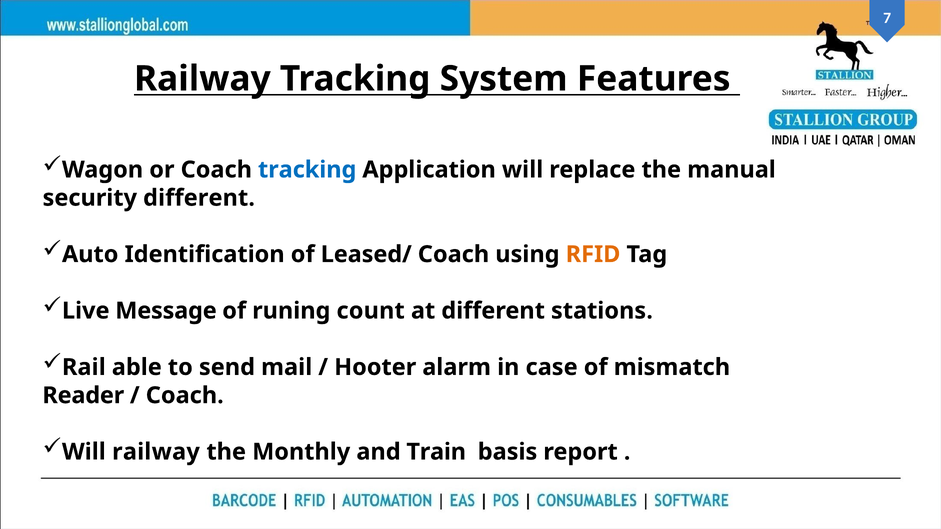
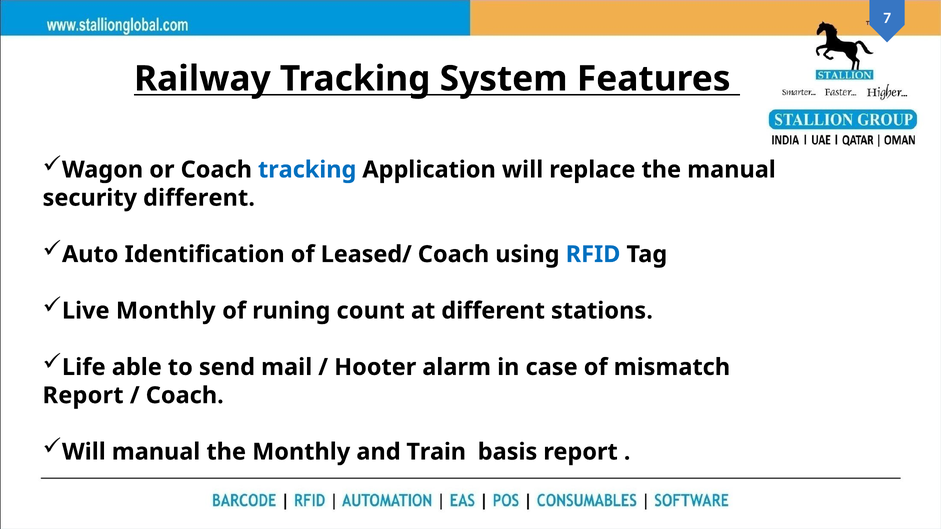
RFID colour: orange -> blue
Live Message: Message -> Monthly
Rail: Rail -> Life
Reader at (83, 396): Reader -> Report
Will railway: railway -> manual
